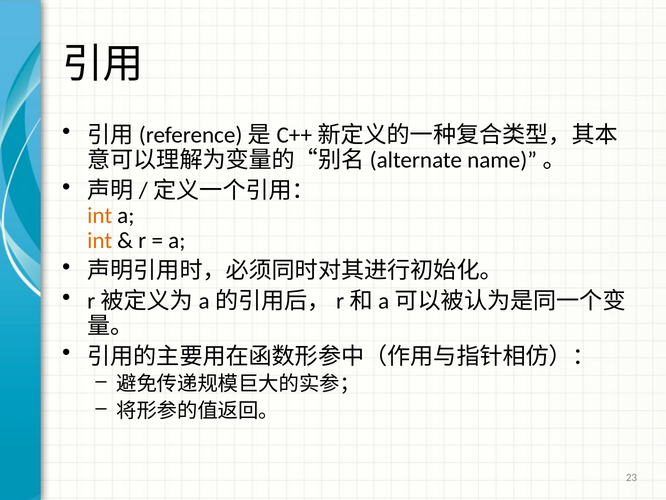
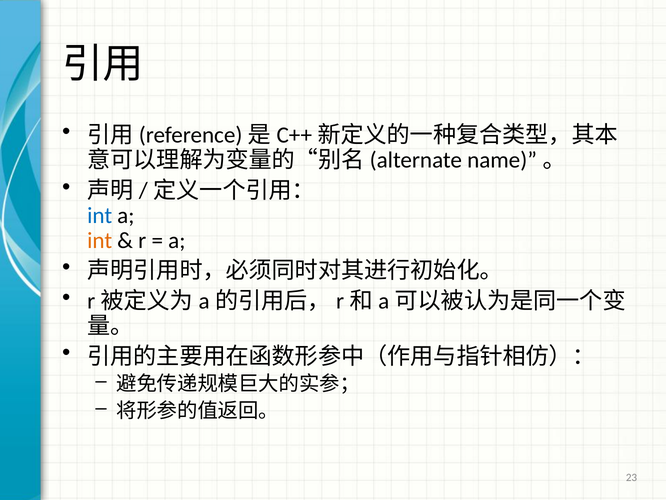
int at (100, 215) colour: orange -> blue
